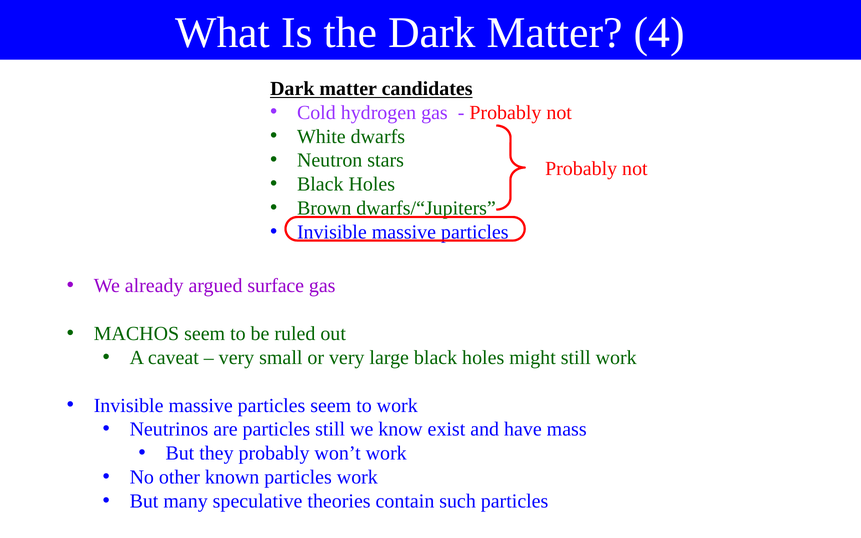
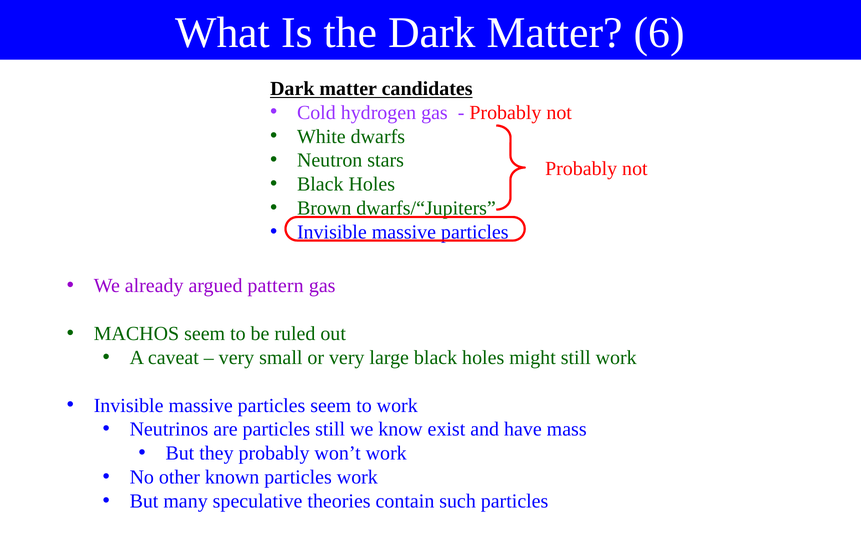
4: 4 -> 6
surface: surface -> pattern
